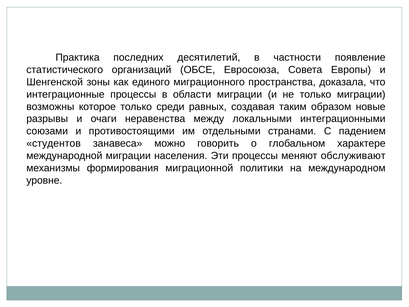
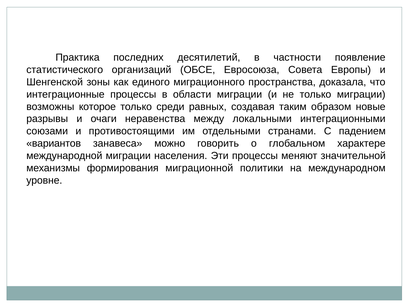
студентов: студентов -> вариантов
обслуживают: обслуживают -> значительной
